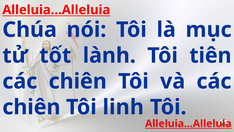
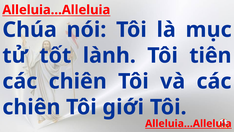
linh: linh -> giới
